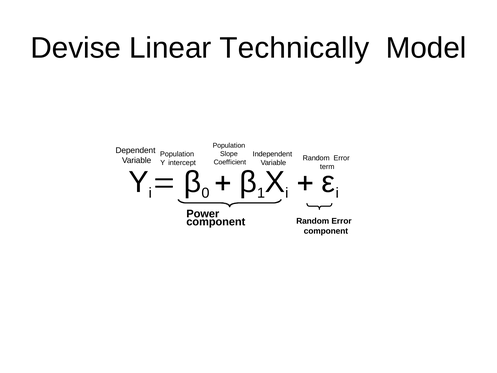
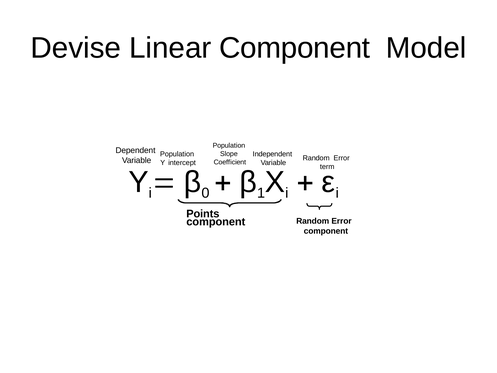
Linear Technically: Technically -> Component
Power: Power -> Points
